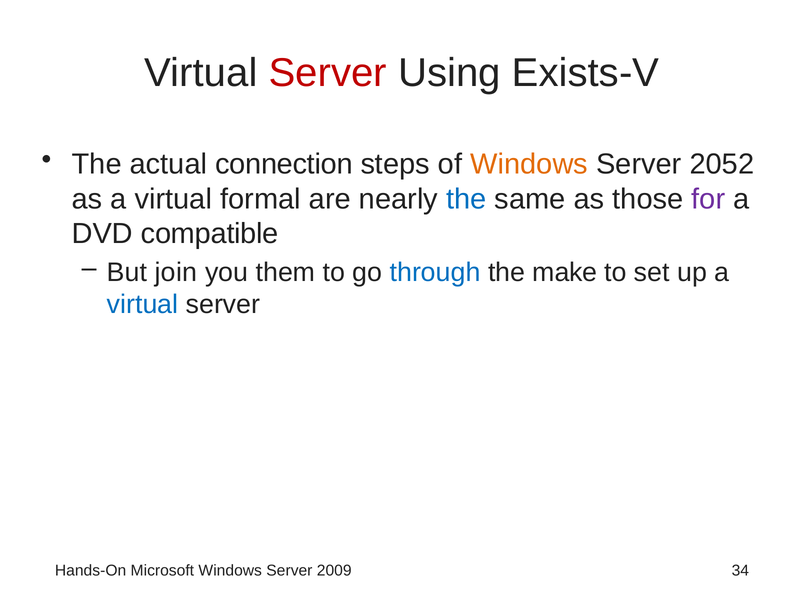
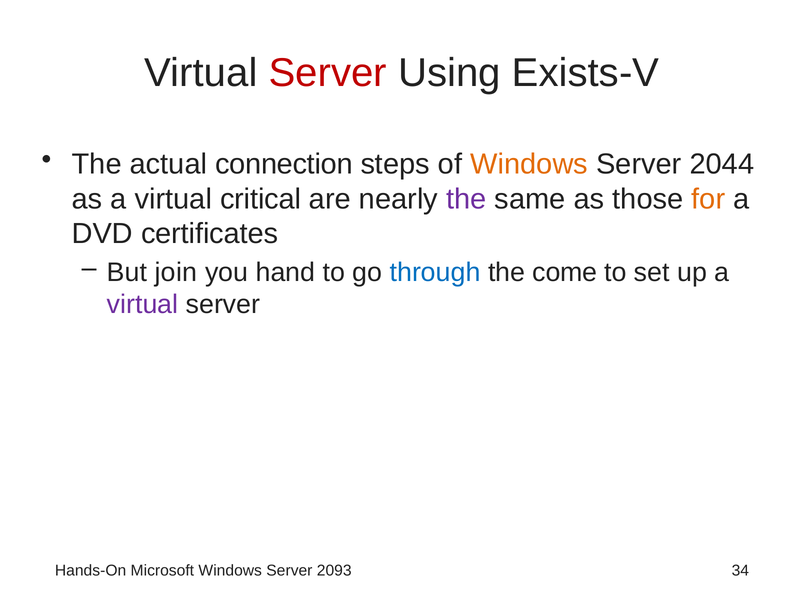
2052: 2052 -> 2044
formal: formal -> critical
the at (466, 199) colour: blue -> purple
for colour: purple -> orange
compatible: compatible -> certificates
them: them -> hand
make: make -> come
virtual at (143, 305) colour: blue -> purple
2009: 2009 -> 2093
